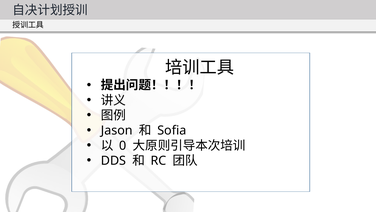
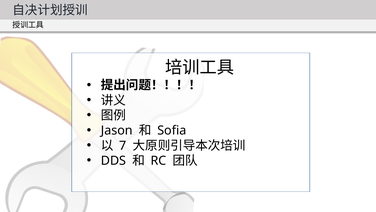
0: 0 -> 7
